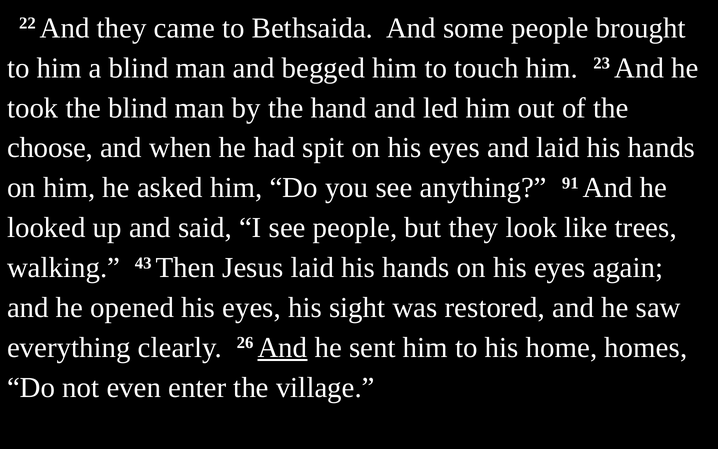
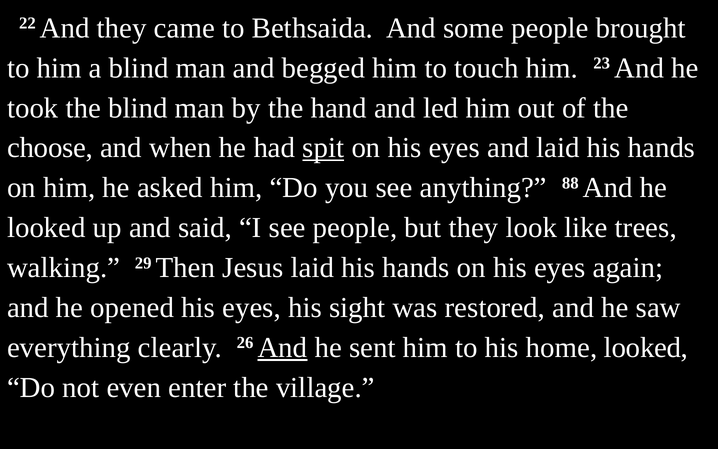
spit underline: none -> present
91: 91 -> 88
43: 43 -> 29
home homes: homes -> looked
